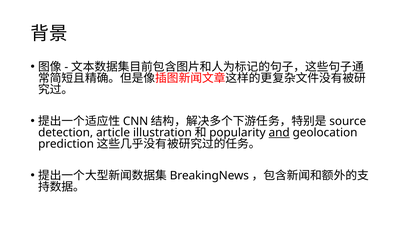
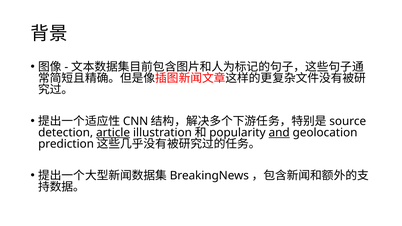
article underline: none -> present
